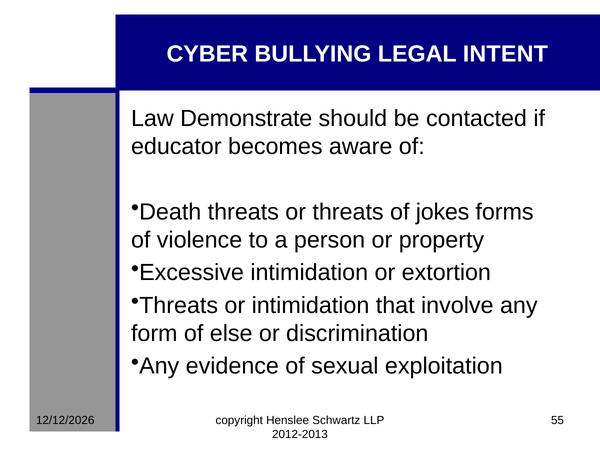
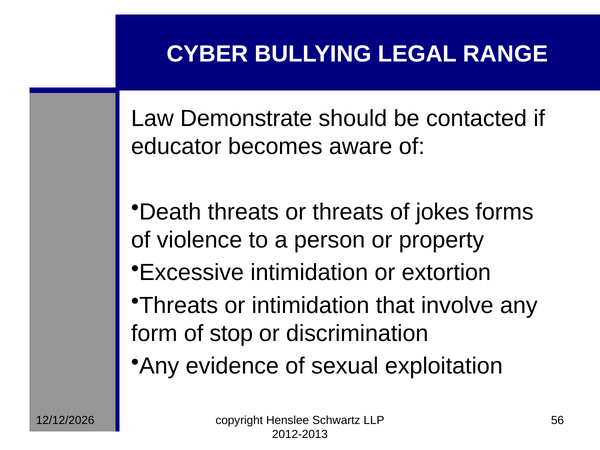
INTENT: INTENT -> RANGE
else: else -> stop
55: 55 -> 56
